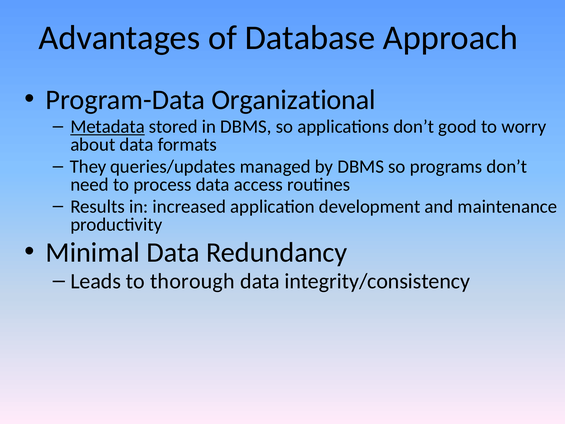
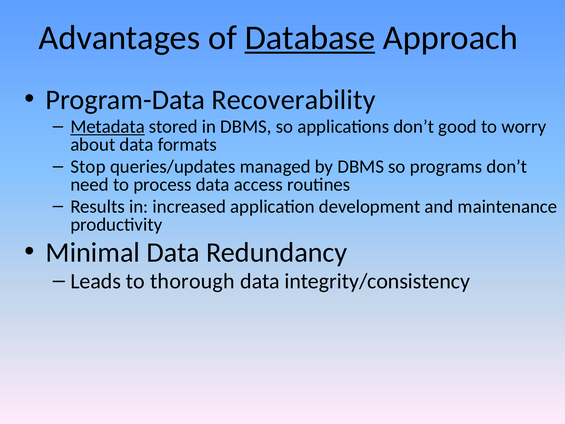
Database underline: none -> present
Organizational: Organizational -> Recoverability
They: They -> Stop
